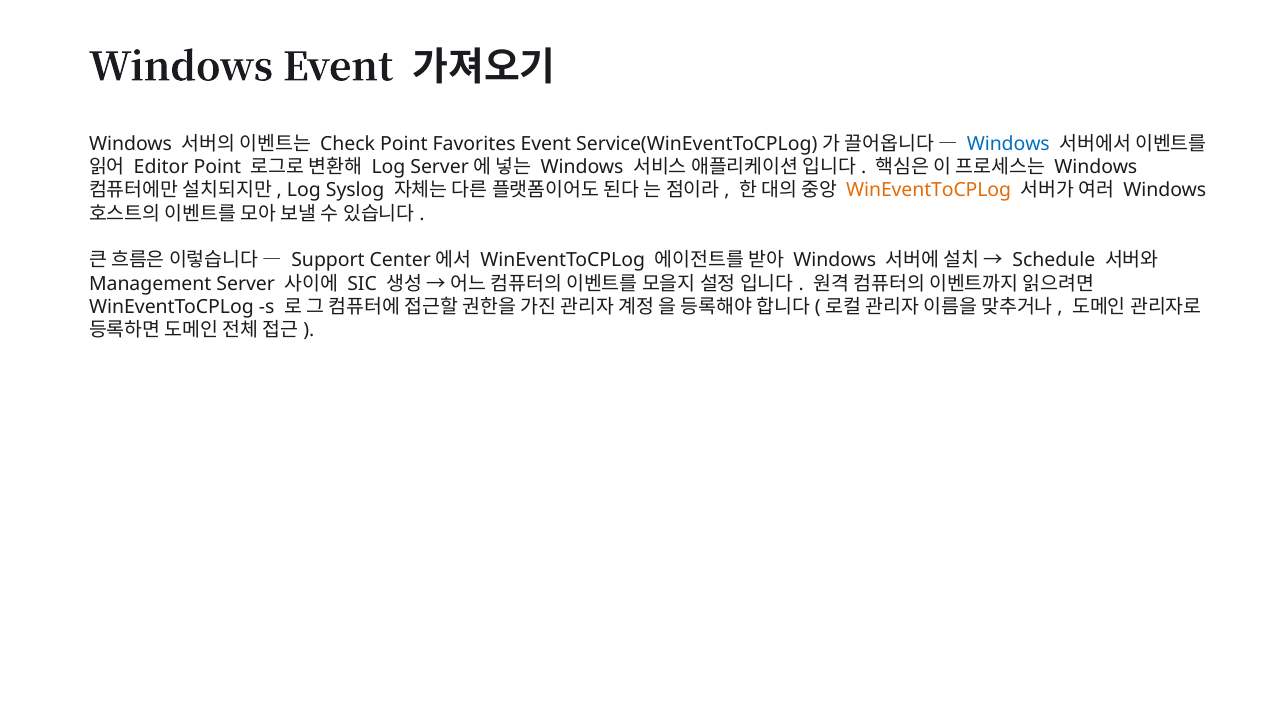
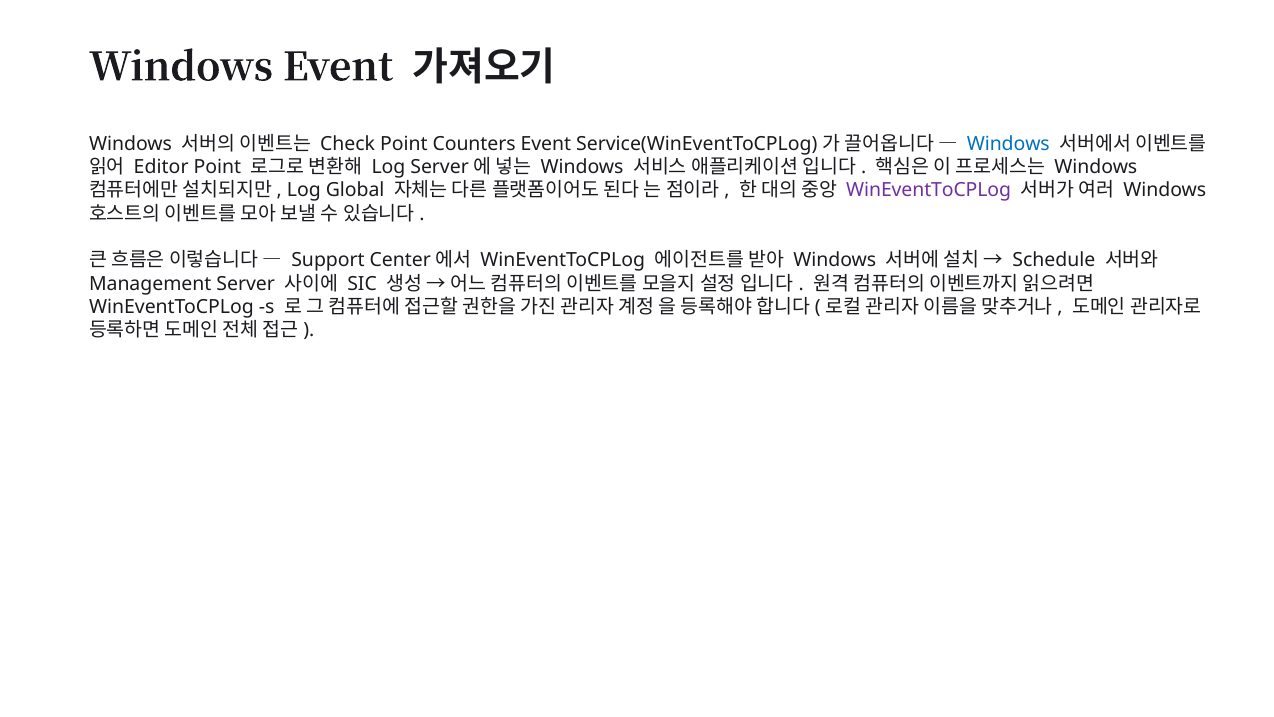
Favorites: Favorites -> Counters
Syslog: Syslog -> Global
WinEventToCPLog at (929, 190) colour: orange -> purple
